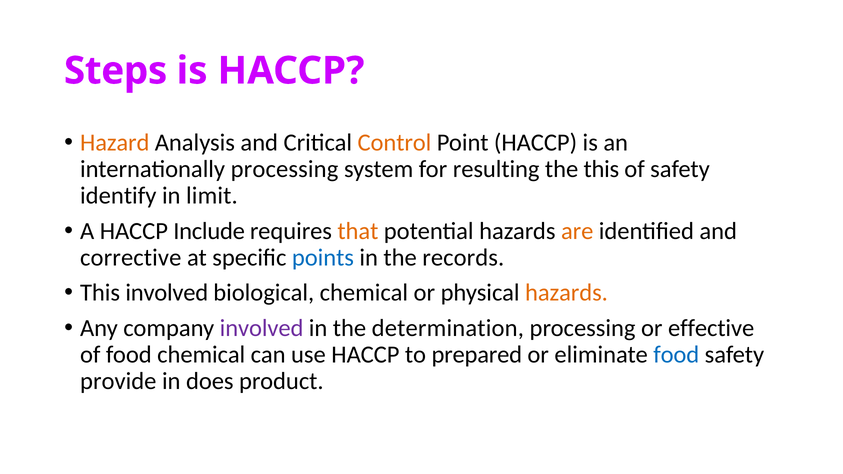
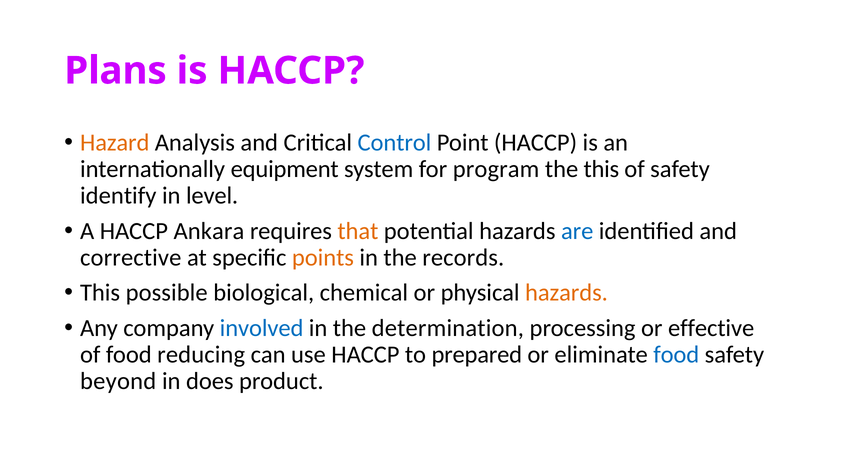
Steps: Steps -> Plans
Control colour: orange -> blue
internationally processing: processing -> equipment
resulting: resulting -> program
limit: limit -> level
Include: Include -> Ankara
are colour: orange -> blue
points colour: blue -> orange
This involved: involved -> possible
involved at (262, 328) colour: purple -> blue
food chemical: chemical -> reducing
provide: provide -> beyond
